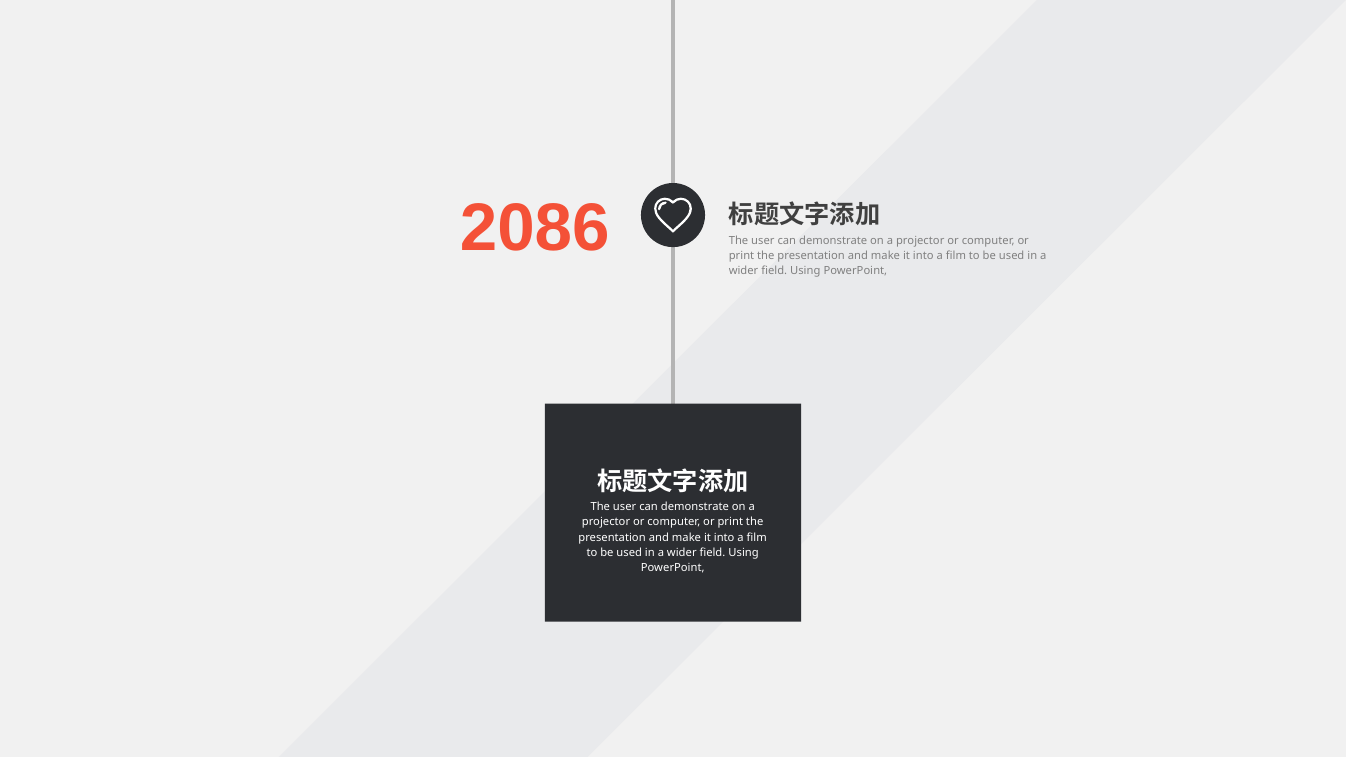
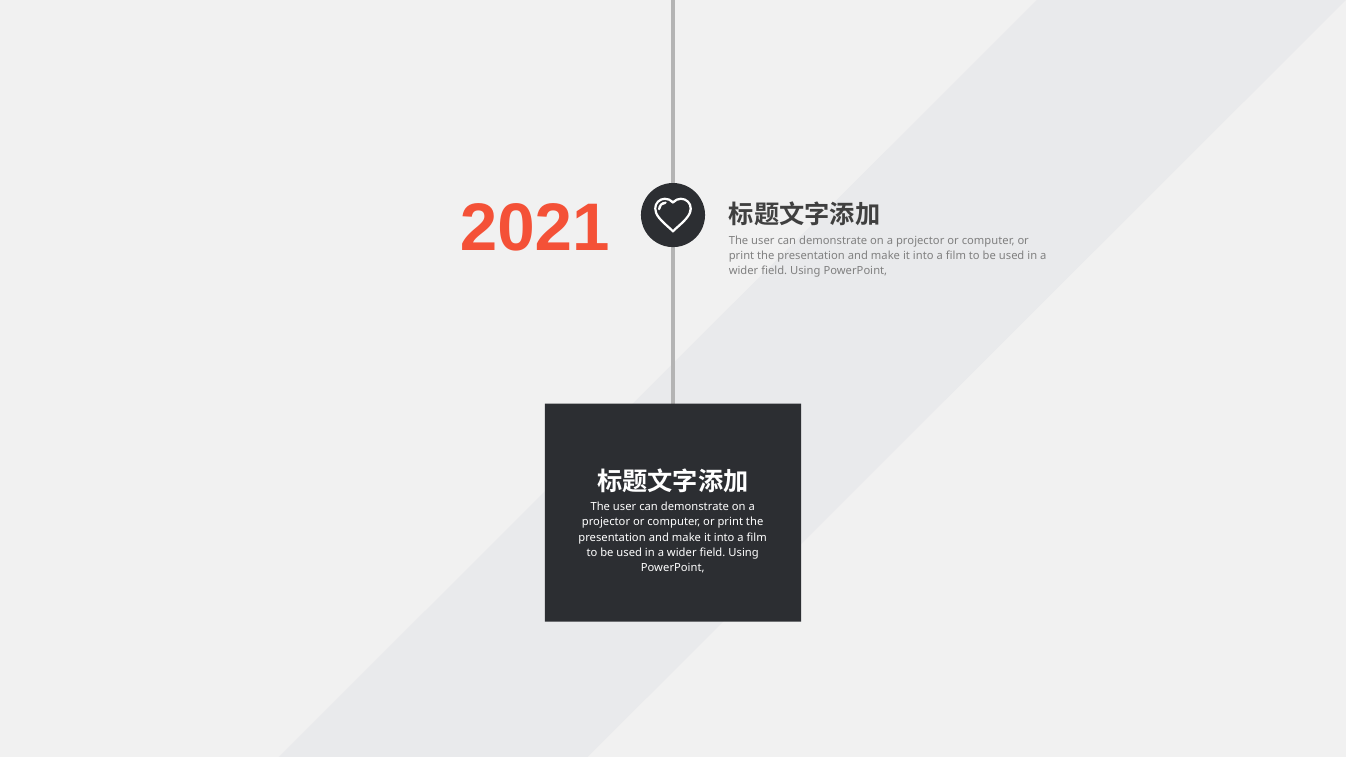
2086: 2086 -> 2021
